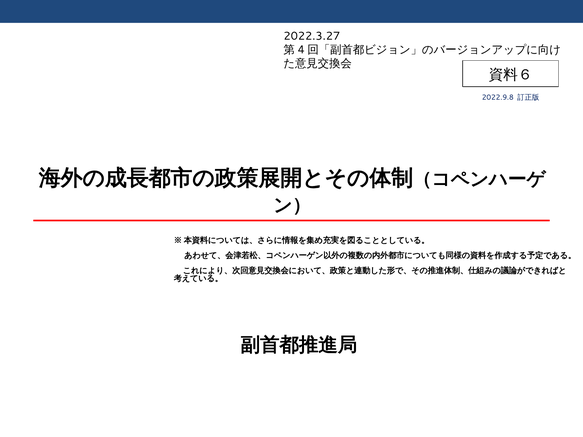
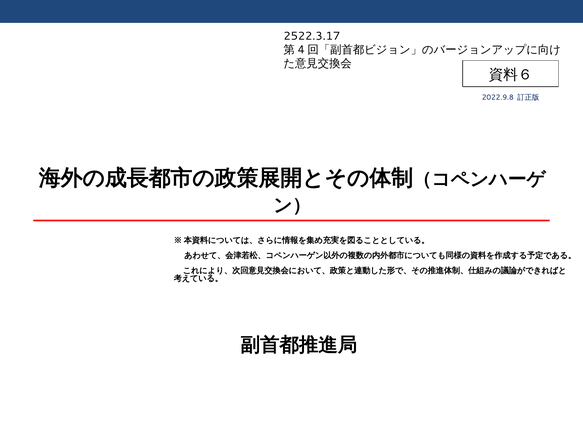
2022.3.27: 2022.3.27 -> 2522.3.17
